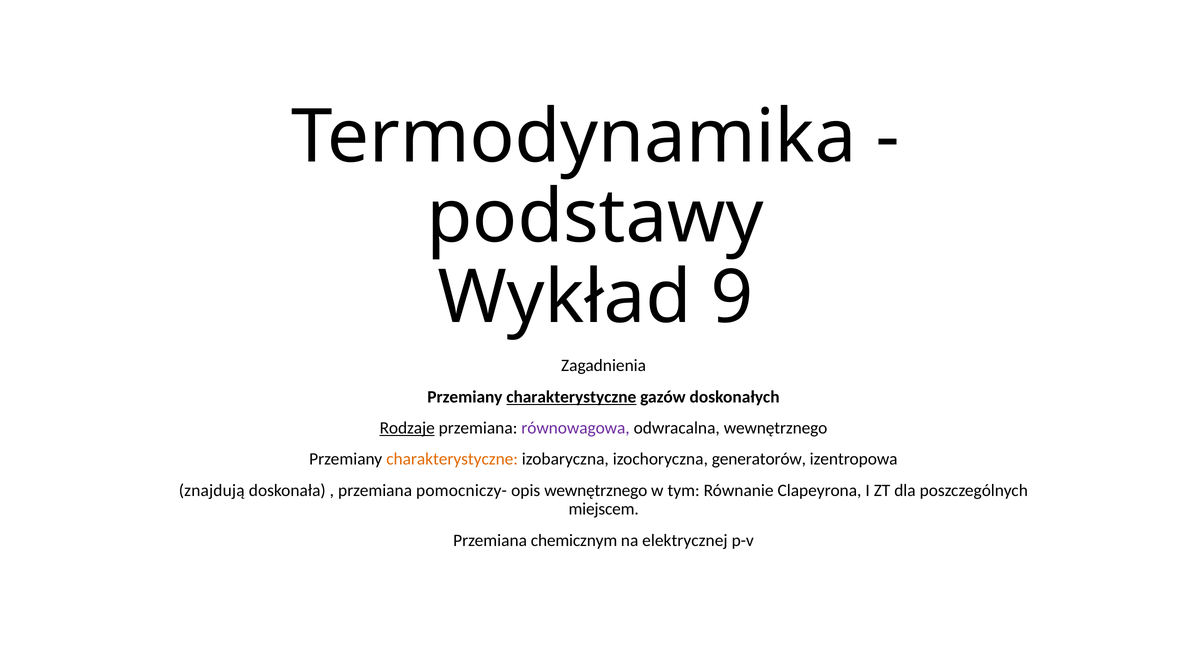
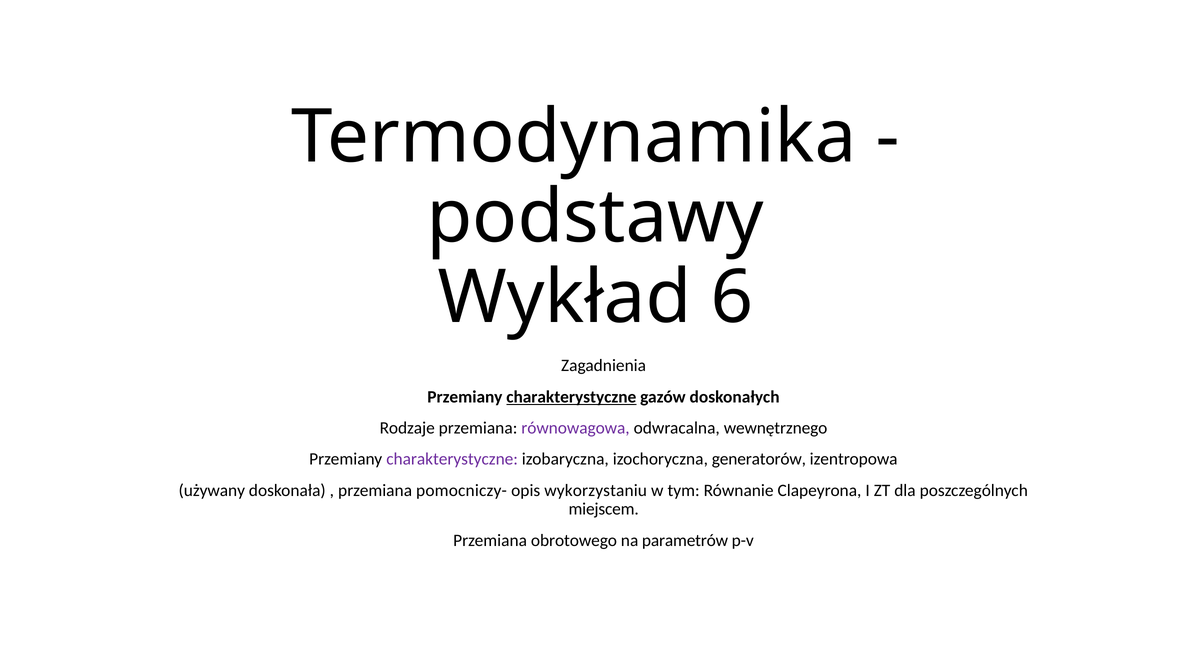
9: 9 -> 6
Rodzaje underline: present -> none
charakterystyczne at (452, 459) colour: orange -> purple
znajdują: znajdują -> używany
opis wewnętrznego: wewnętrznego -> wykorzystaniu
chemicznym: chemicznym -> obrotowego
elektrycznej: elektrycznej -> parametrów
